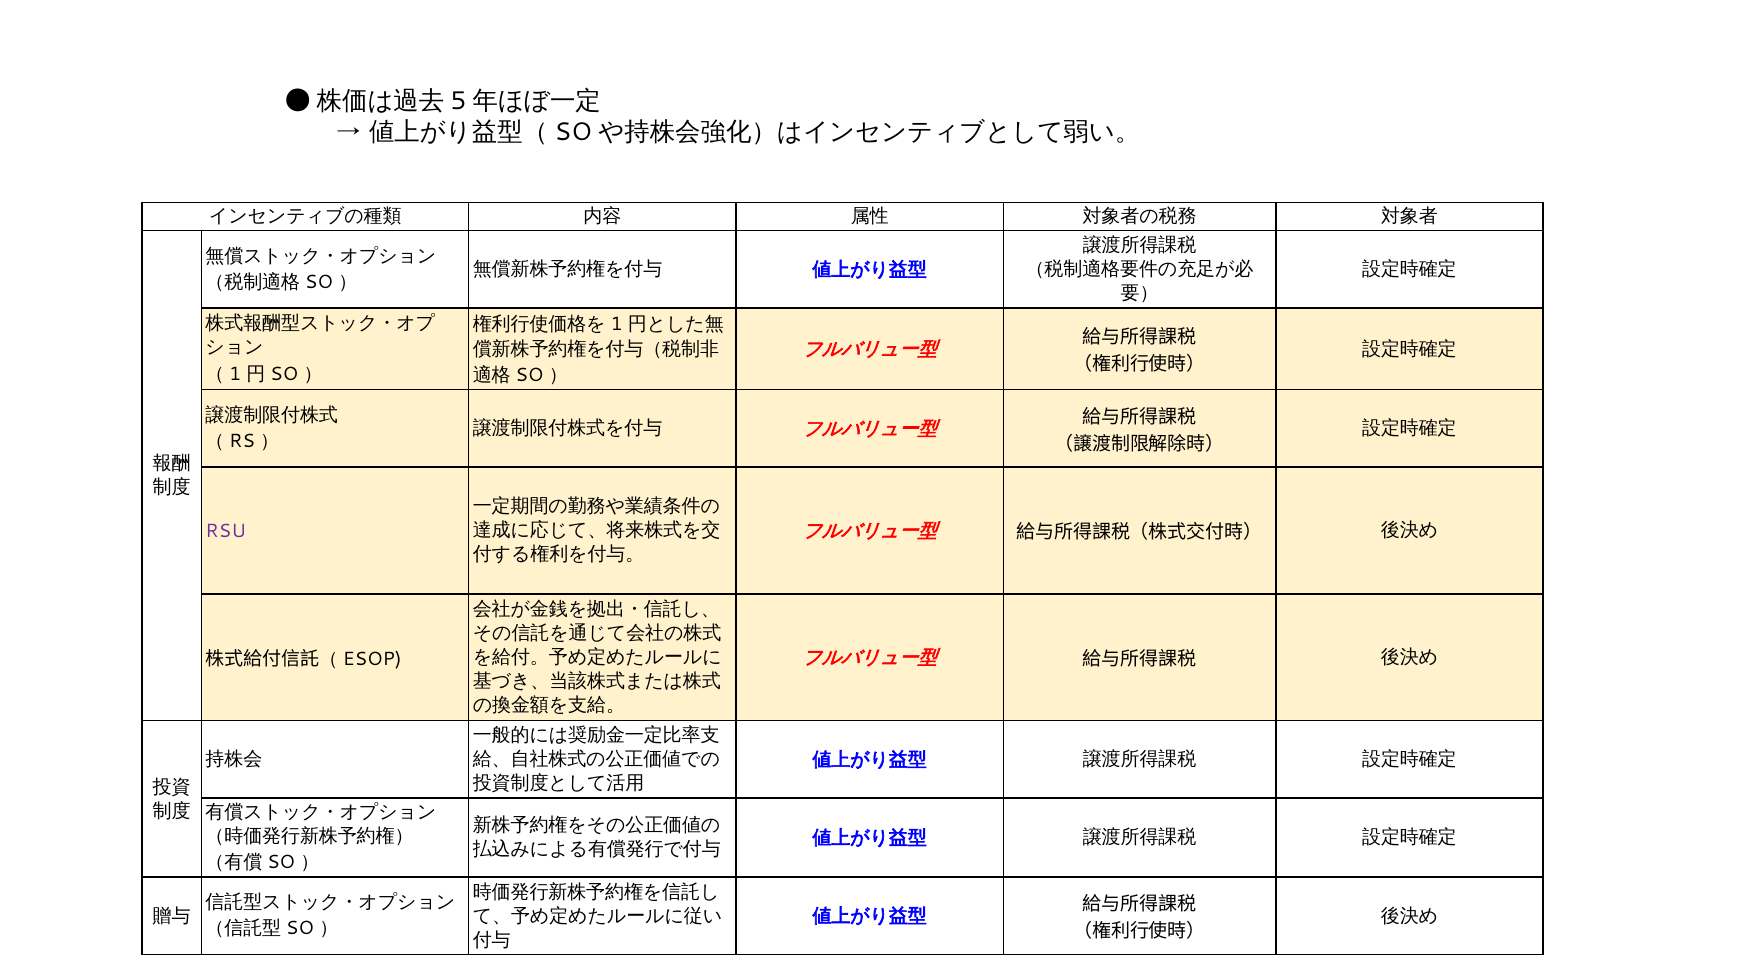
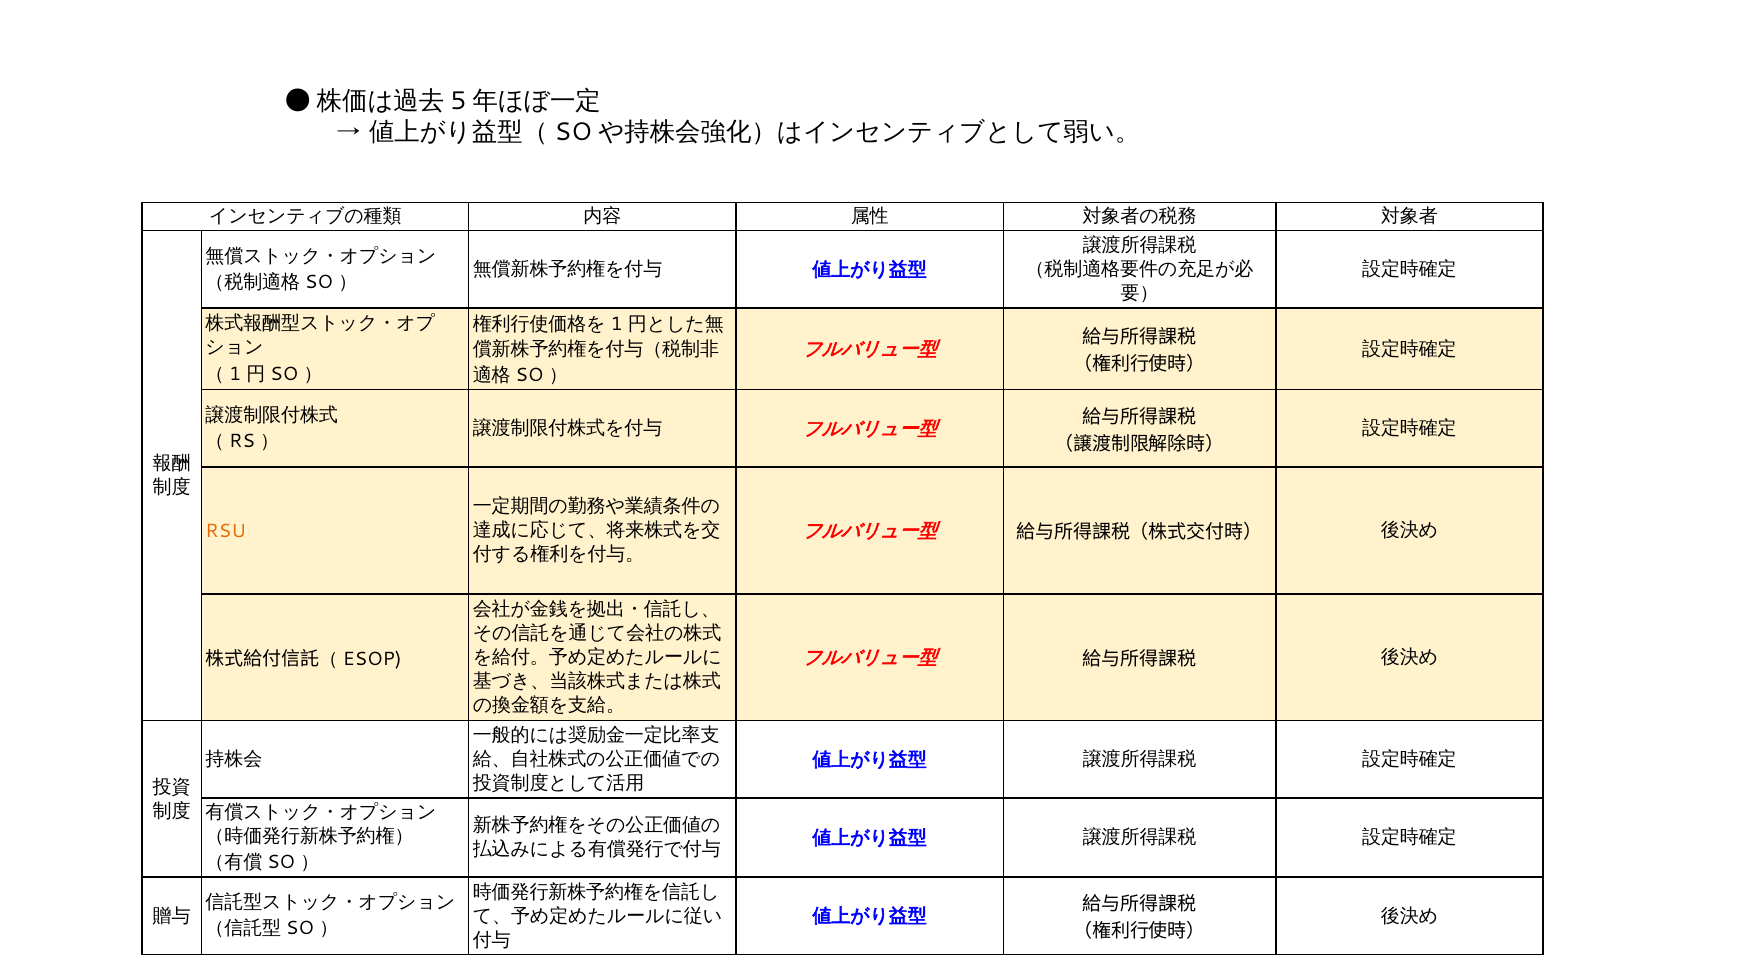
RSU colour: purple -> orange
